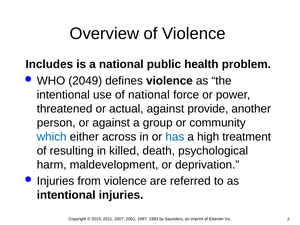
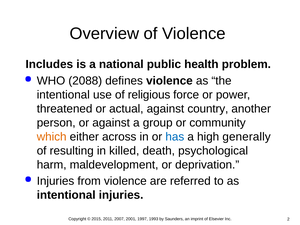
2049: 2049 -> 2088
of national: national -> religious
provide: provide -> country
which colour: blue -> orange
treatment: treatment -> generally
